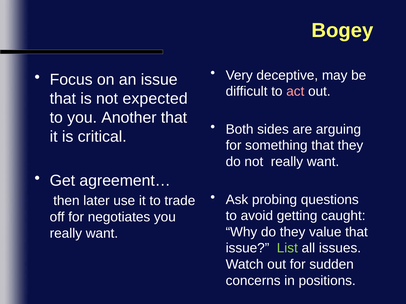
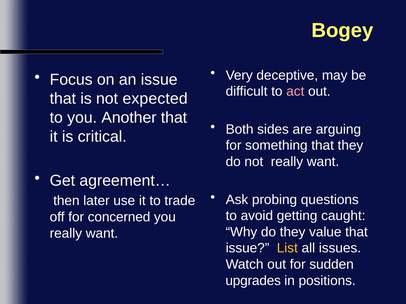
negotiates: negotiates -> concerned
List colour: light green -> yellow
concerns: concerns -> upgrades
